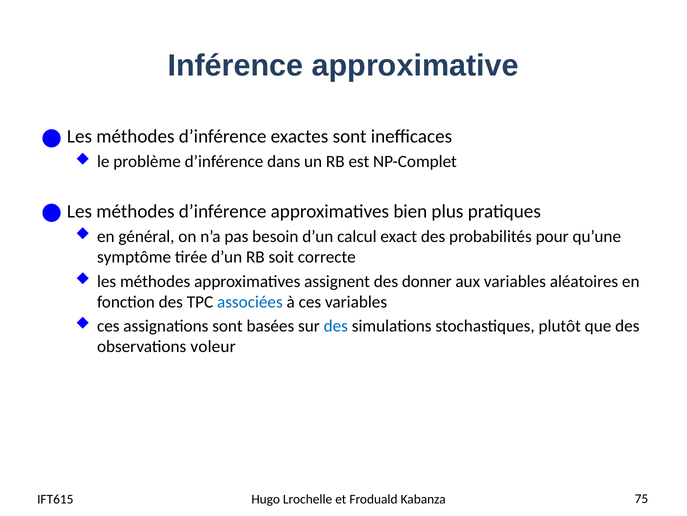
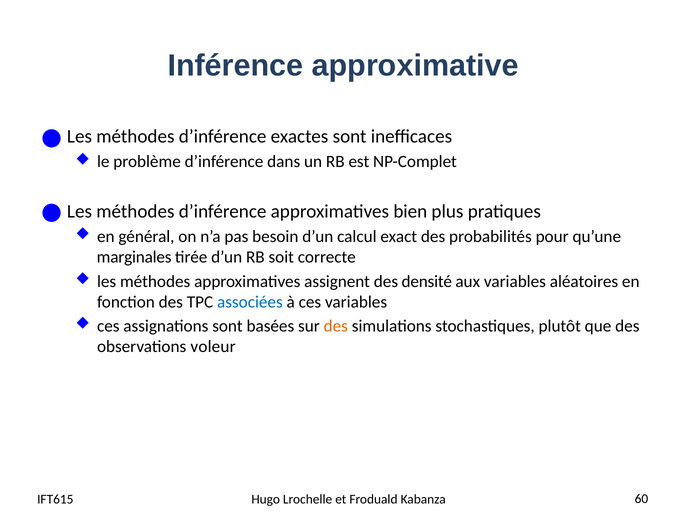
symptôme: symptôme -> marginales
donner: donner -> densité
des at (336, 326) colour: blue -> orange
75: 75 -> 60
